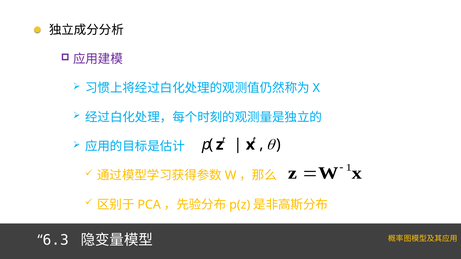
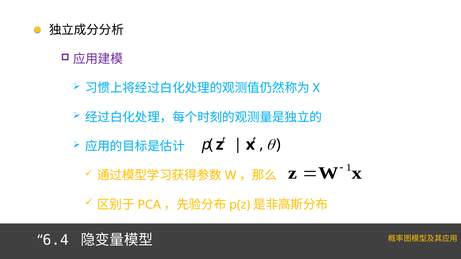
6.3: 6.3 -> 6.4
